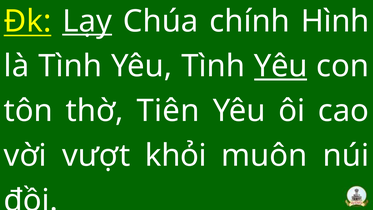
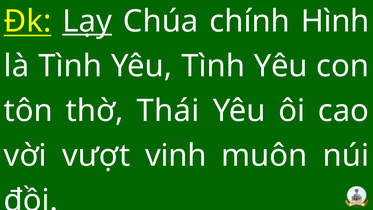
Yêu at (281, 66) underline: present -> none
Tiên: Tiên -> Thái
khỏi: khỏi -> vinh
